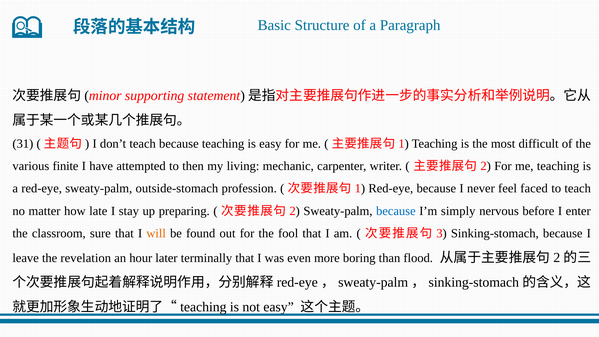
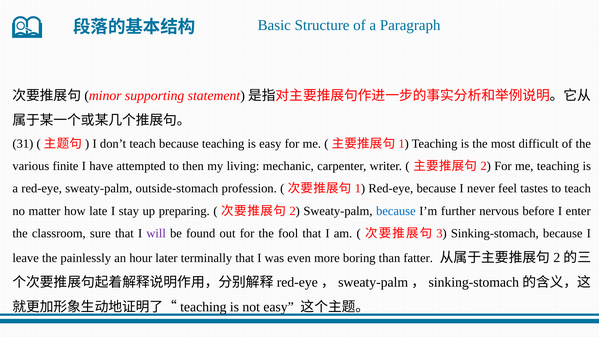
faced: faced -> tastes
simply: simply -> further
will colour: orange -> purple
revelation: revelation -> painlessly
flood: flood -> fatter
